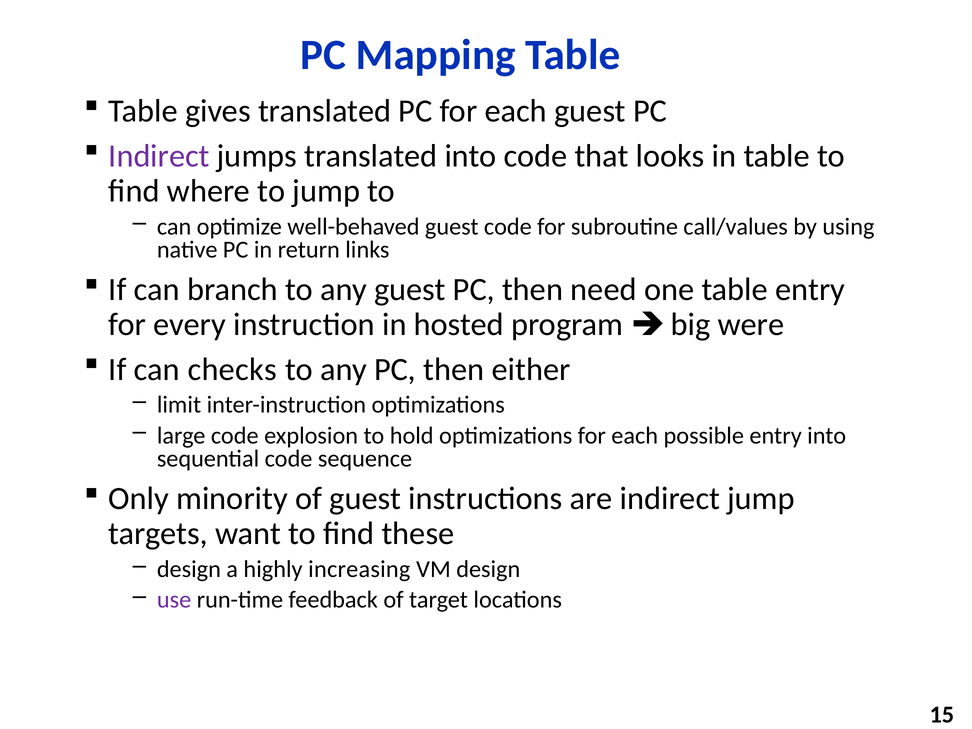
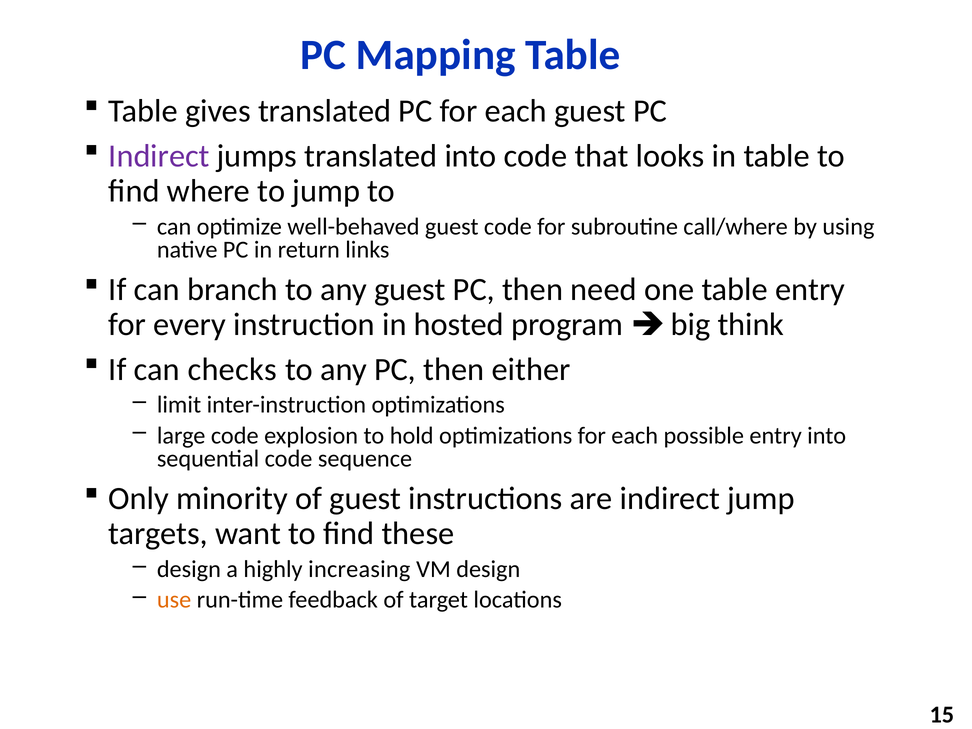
call/values: call/values -> call/where
were: were -> think
use colour: purple -> orange
